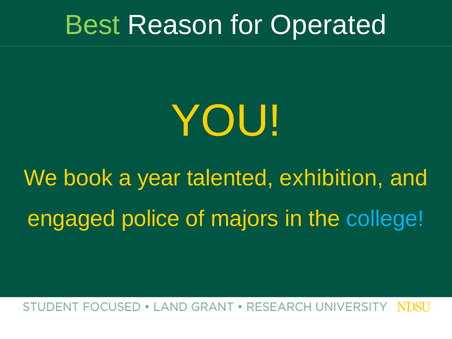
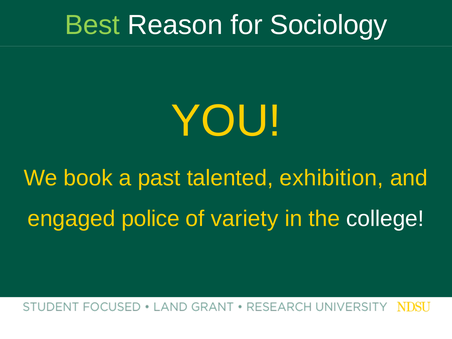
Operated: Operated -> Sociology
year: year -> past
majors: majors -> variety
college colour: light blue -> white
